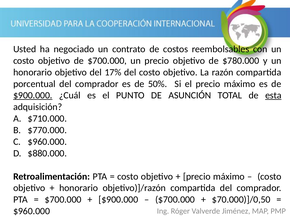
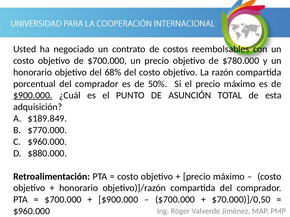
17%: 17% -> 68%
esta underline: present -> none
$710.000: $710.000 -> $189.849
